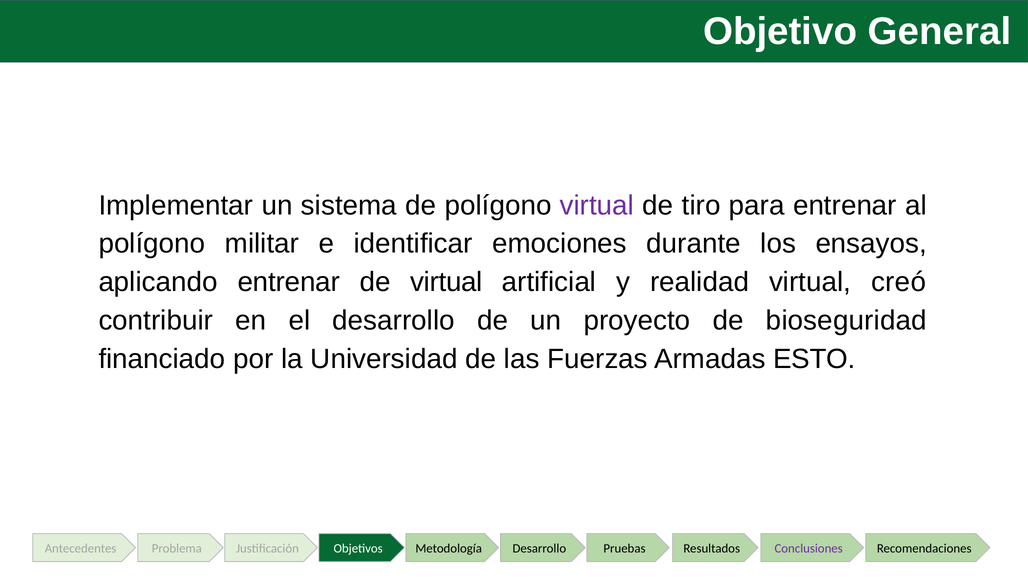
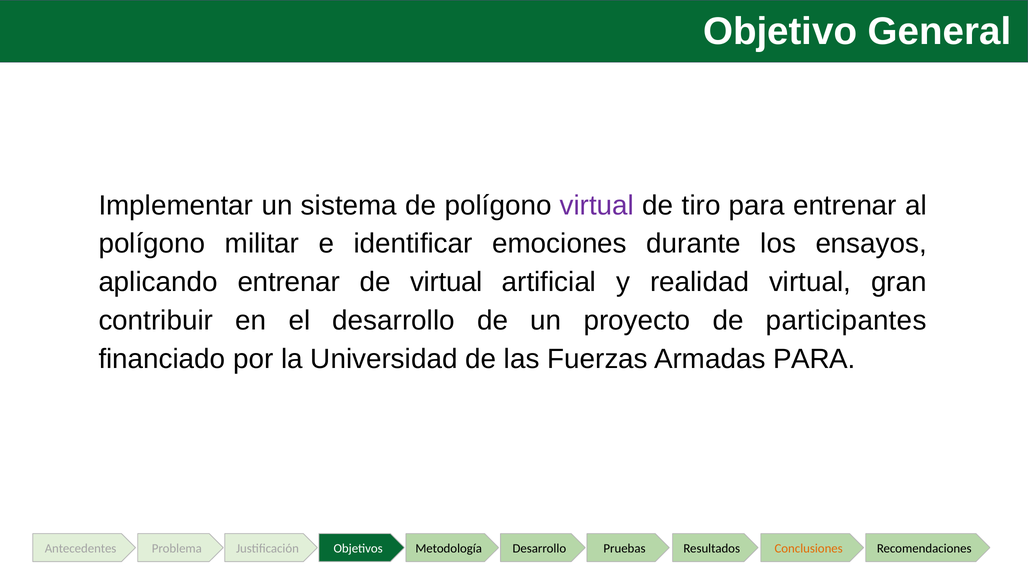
creó: creó -> gran
bioseguridad: bioseguridad -> participantes
Armadas ESTO: ESTO -> PARA
Conclusiones colour: purple -> orange
